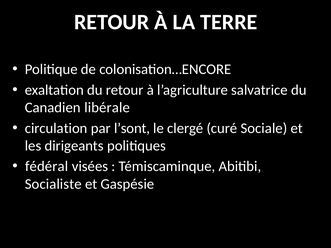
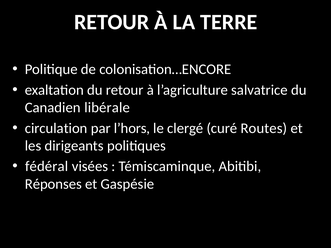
l’sont: l’sont -> l’hors
Sociale: Sociale -> Routes
Socialiste: Socialiste -> Réponses
